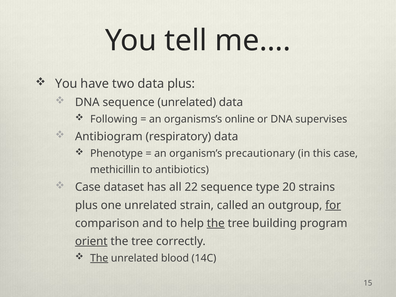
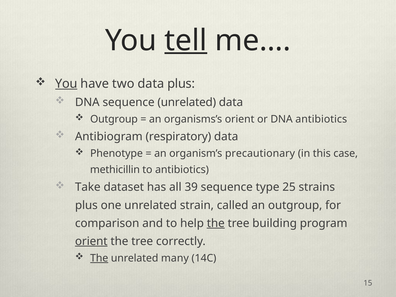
tell underline: none -> present
You at (66, 84) underline: none -> present
Following at (114, 119): Following -> Outgroup
organisms’s online: online -> orient
DNA supervises: supervises -> antibiotics
Case at (88, 187): Case -> Take
22: 22 -> 39
20: 20 -> 25
for underline: present -> none
blood: blood -> many
